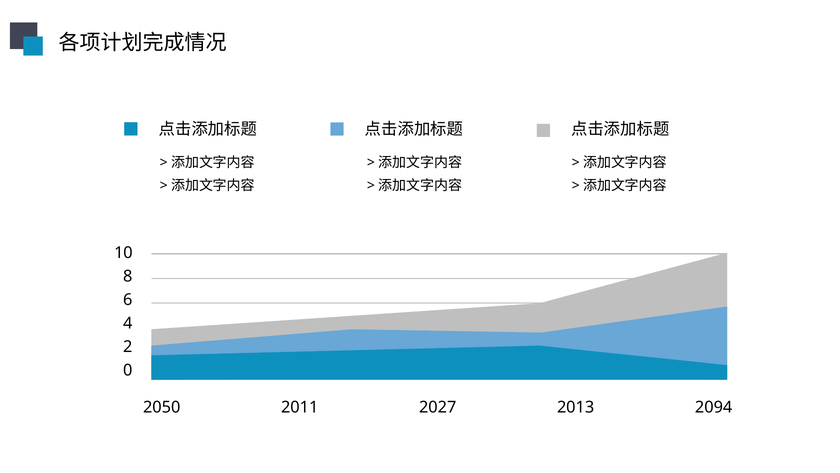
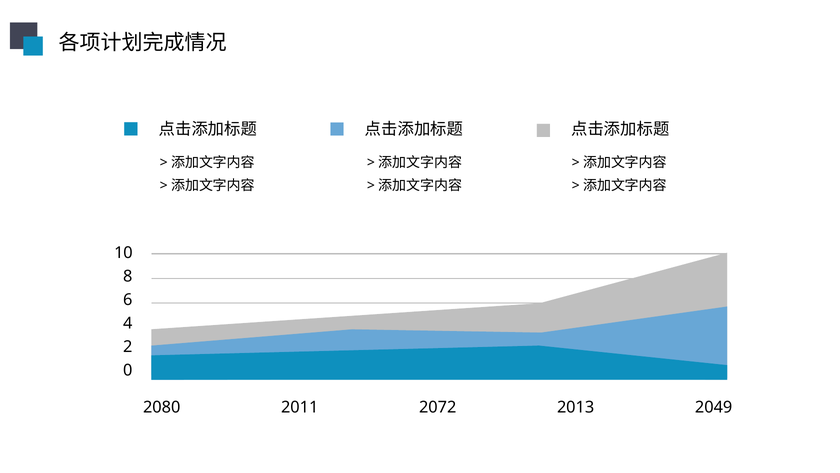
2050: 2050 -> 2080
2027: 2027 -> 2072
2094: 2094 -> 2049
